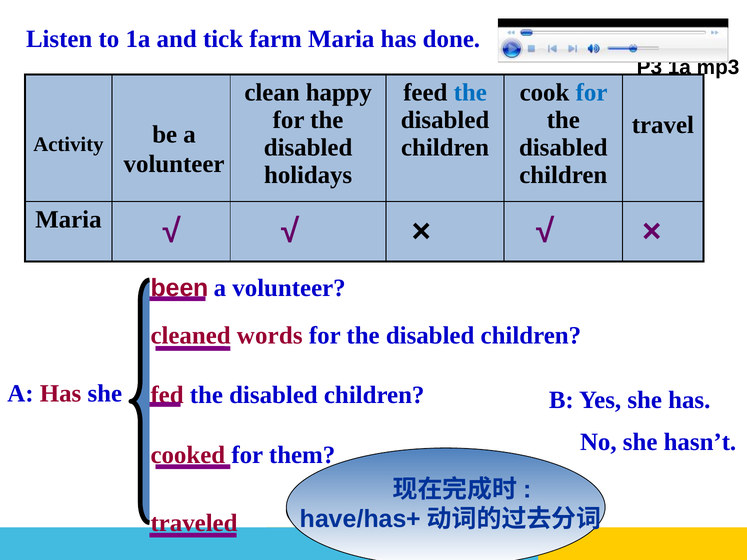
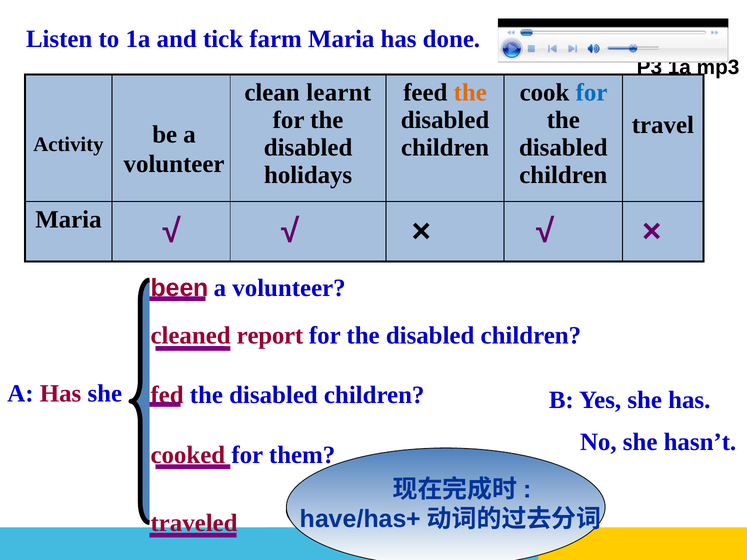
happy: happy -> learnt
the at (470, 92) colour: blue -> orange
words: words -> report
